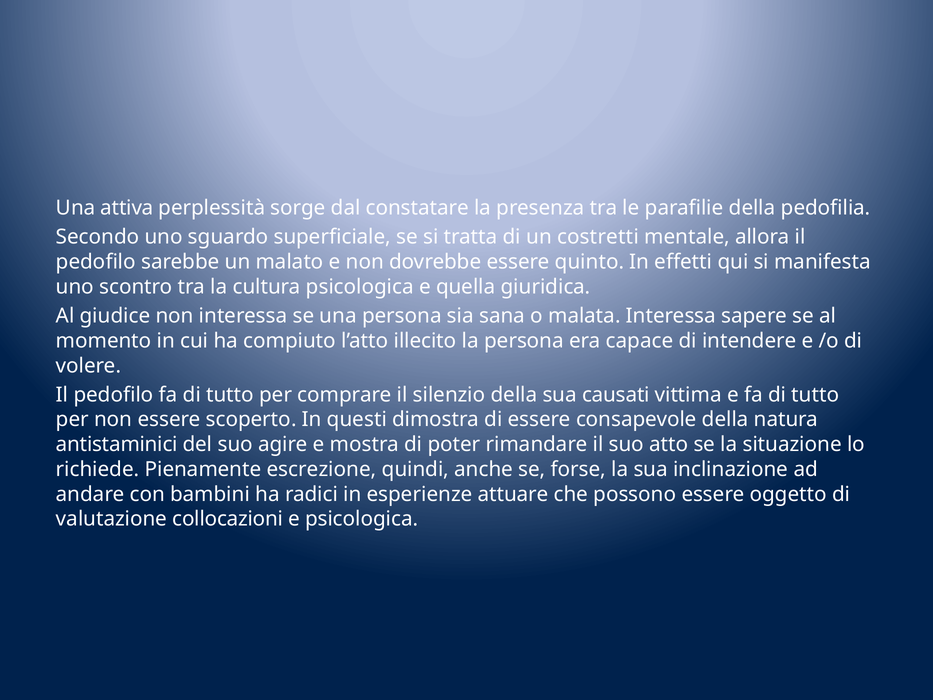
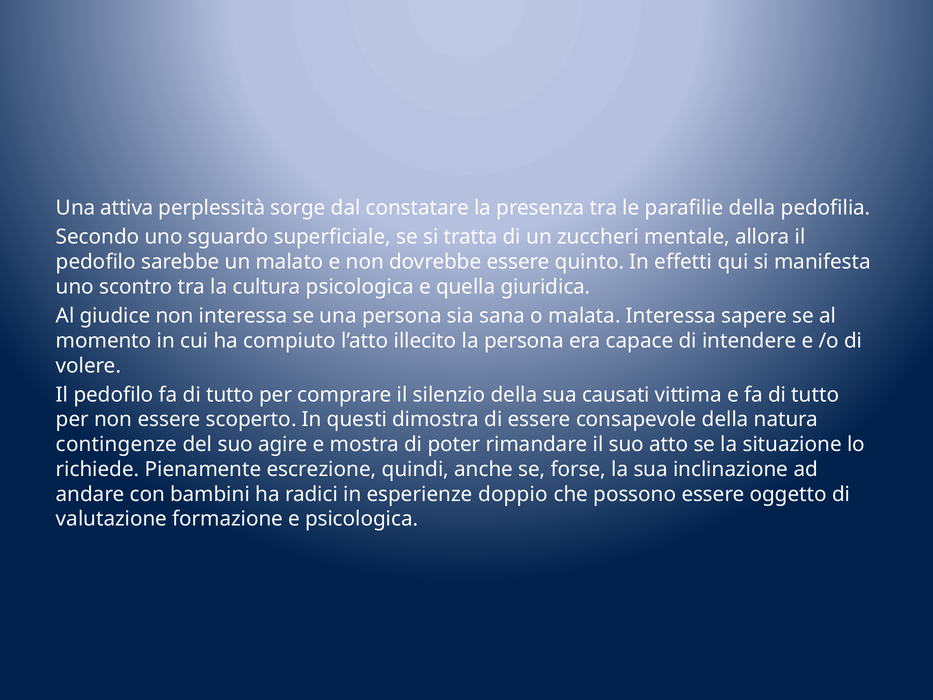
costretti: costretti -> zuccheri
antistaminici: antistaminici -> contingenze
attuare: attuare -> doppio
collocazioni: collocazioni -> formazione
